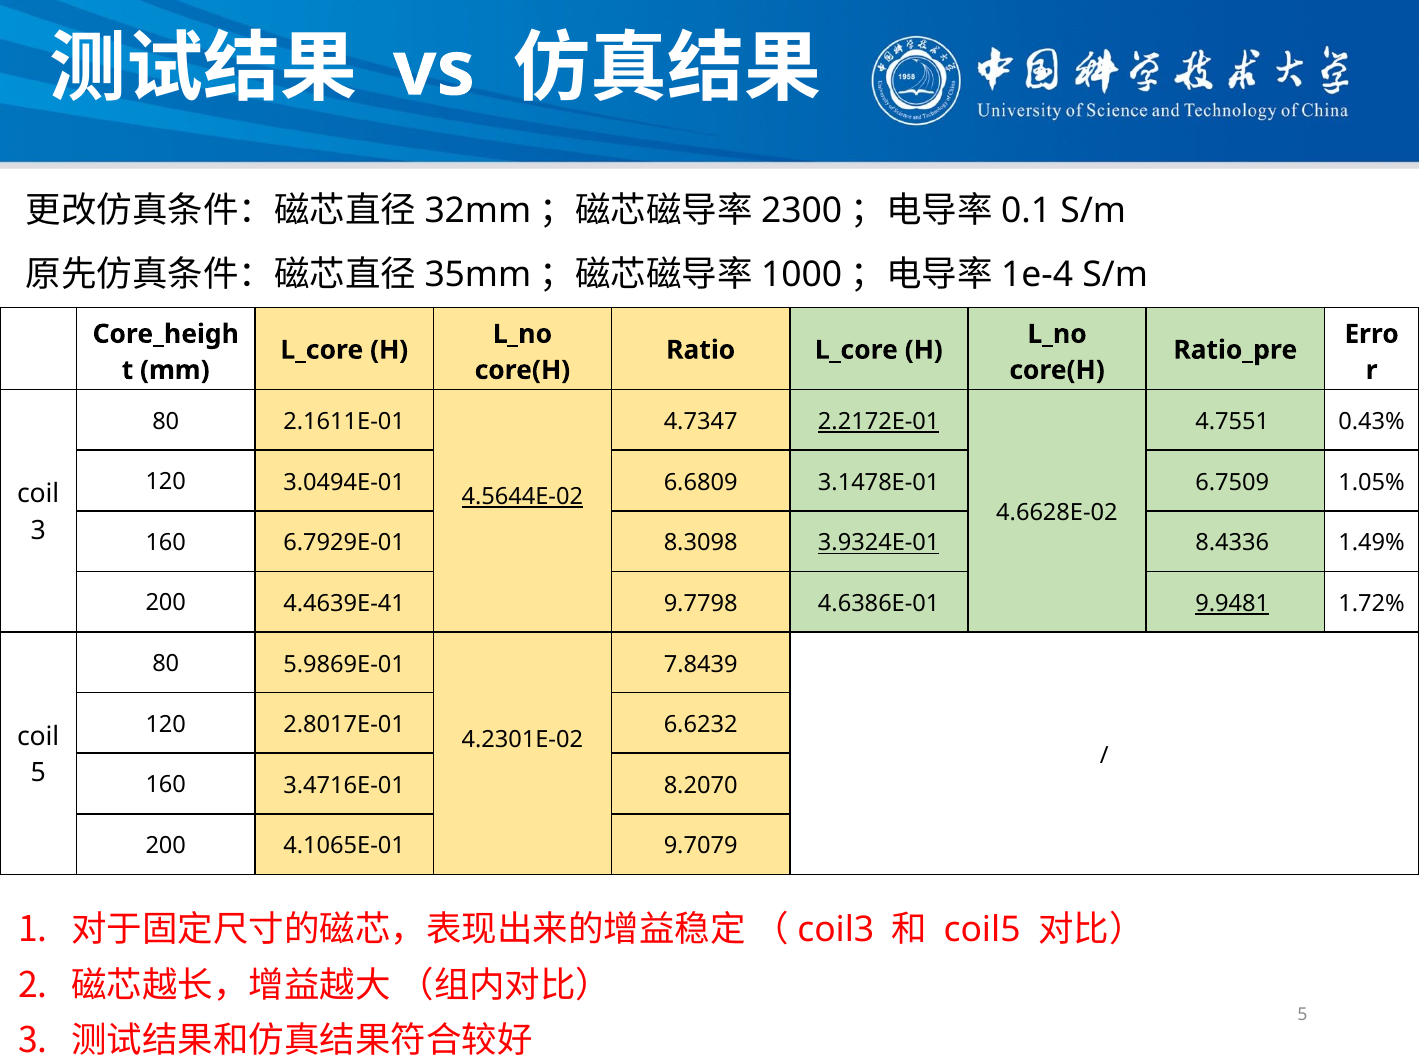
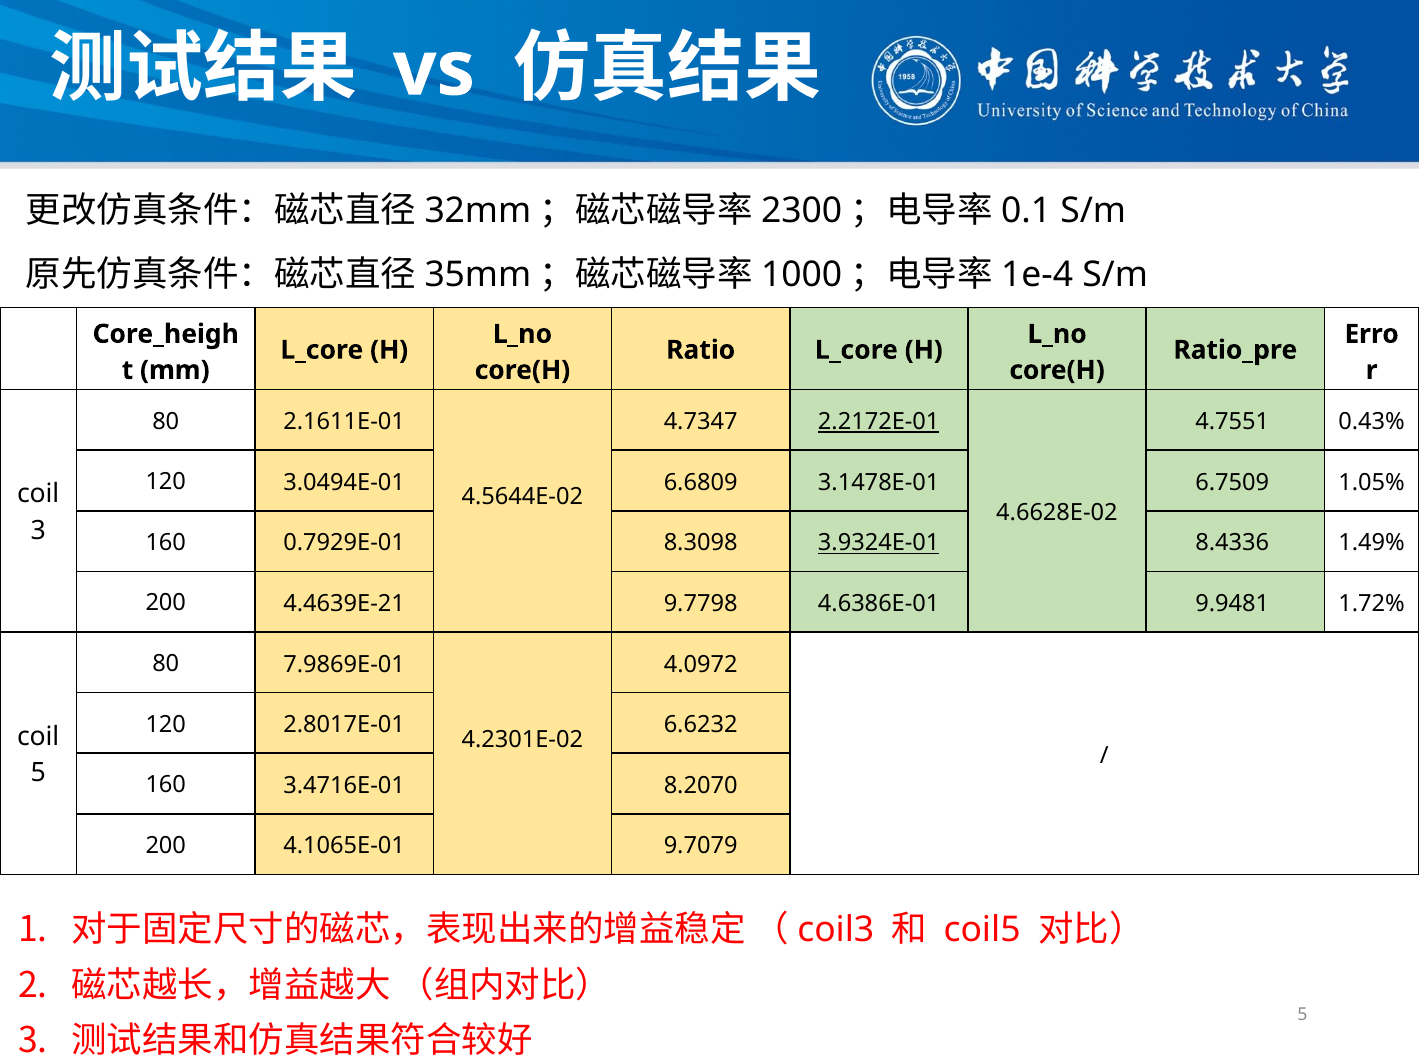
4.5644E-02 underline: present -> none
6.7929E-01: 6.7929E-01 -> 0.7929E-01
4.4639E-41: 4.4639E-41 -> 4.4639E-21
9.9481 underline: present -> none
5.9869E-01: 5.9869E-01 -> 7.9869E-01
7.8439: 7.8439 -> 4.0972
